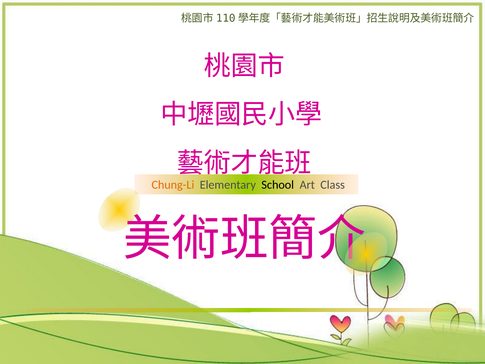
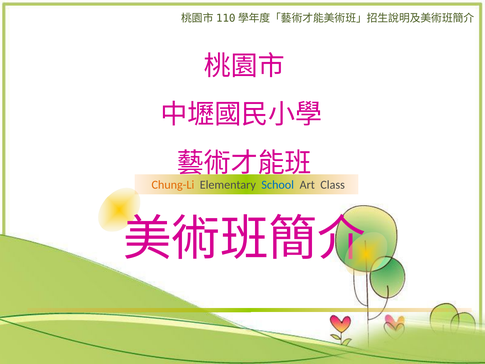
School colour: black -> blue
